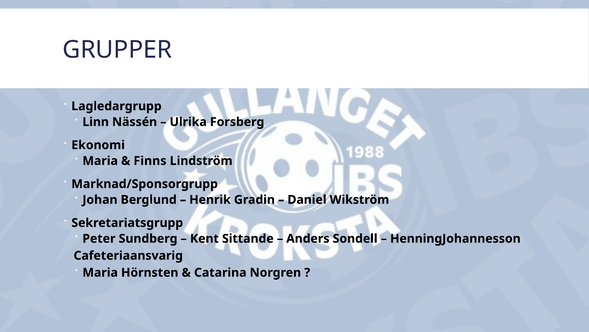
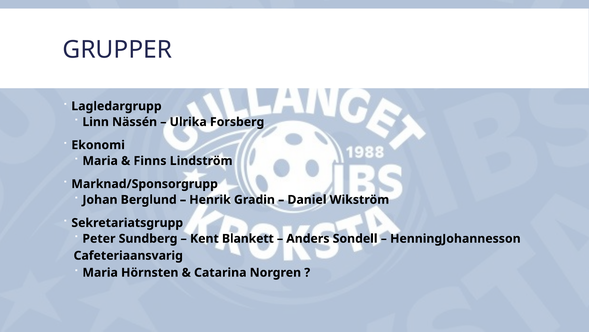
Sittande: Sittande -> Blankett
